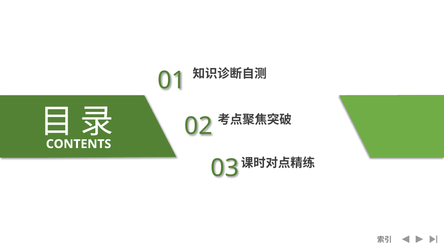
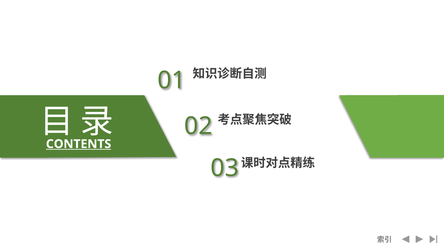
CONTENTS underline: none -> present
